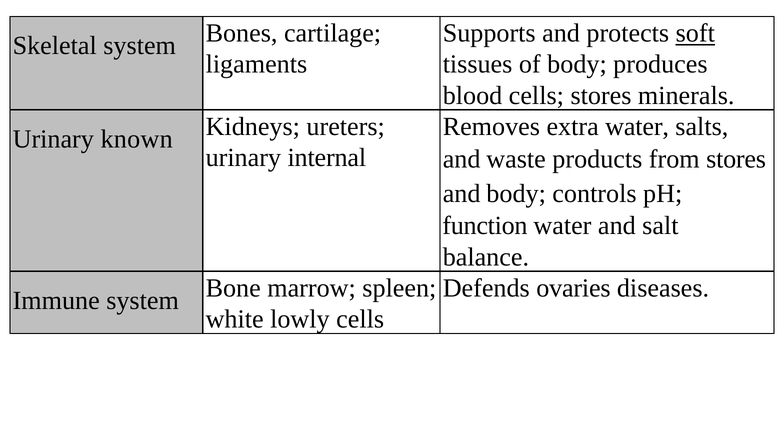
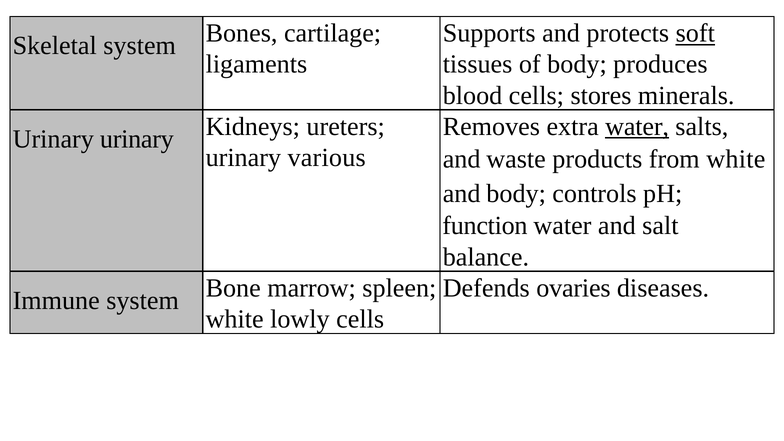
water at (637, 126) underline: none -> present
Urinary known: known -> urinary
internal: internal -> various
from stores: stores -> white
